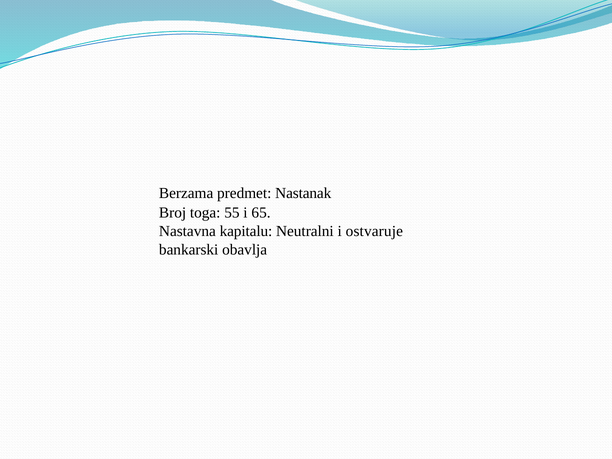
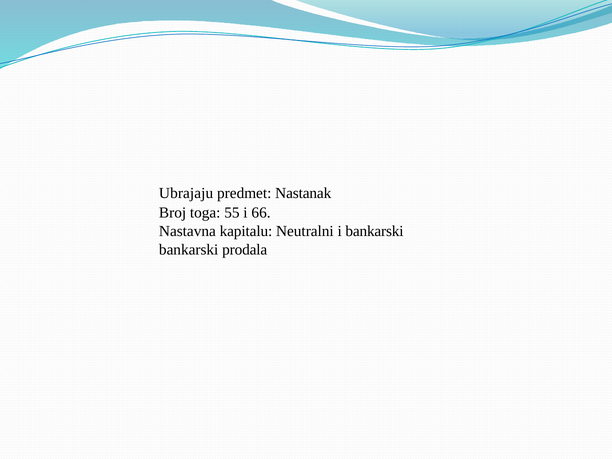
Berzama: Berzama -> Ubrajaju
65: 65 -> 66
i ostvaruje: ostvaruje -> bankarski
obavlja: obavlja -> prodala
